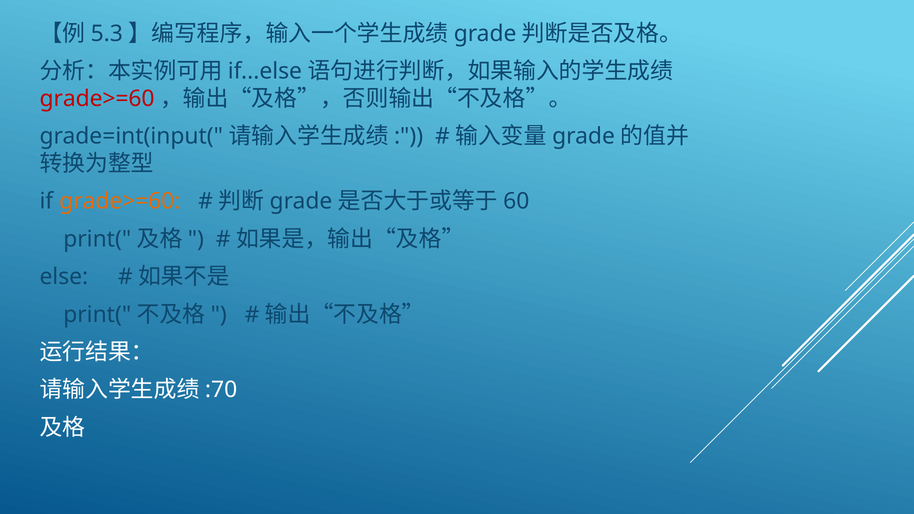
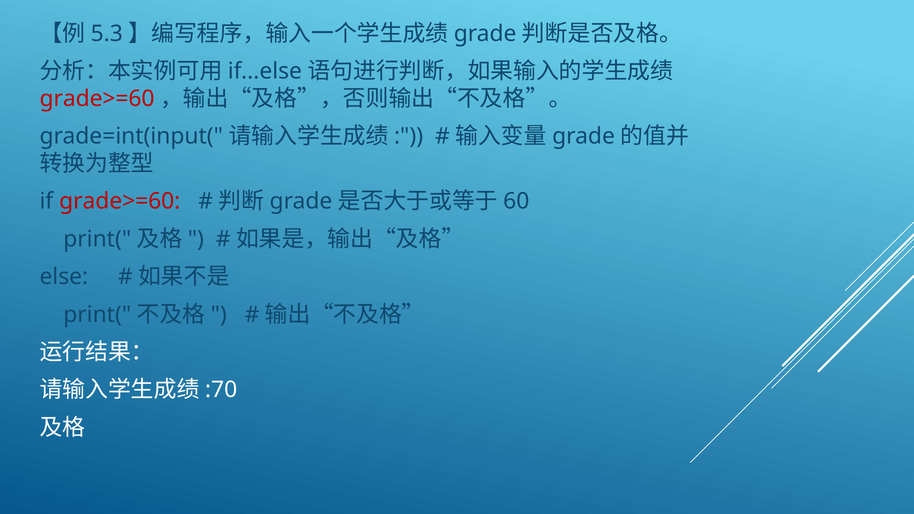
grade>=60 at (120, 201) colour: orange -> red
